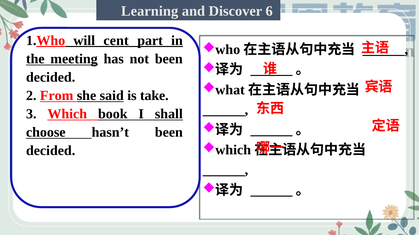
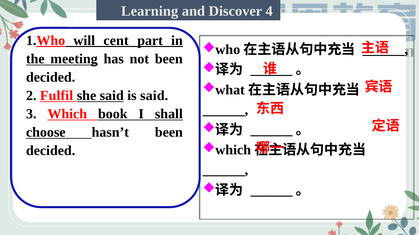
6: 6 -> 4
From: From -> Fulfil
is take: take -> said
